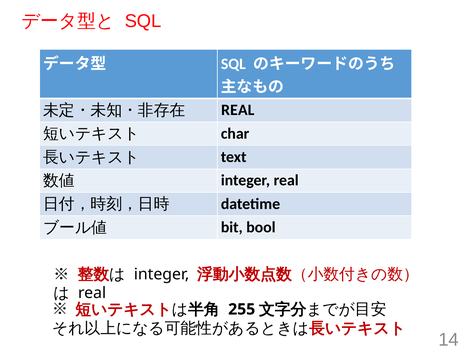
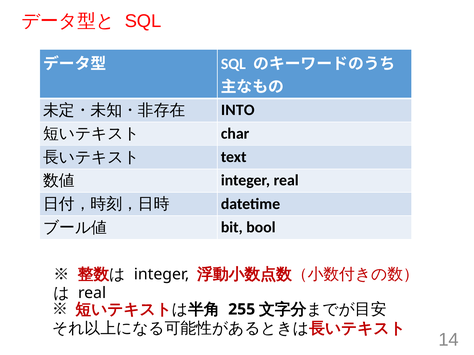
REAL at (238, 110): REAL -> INTO
